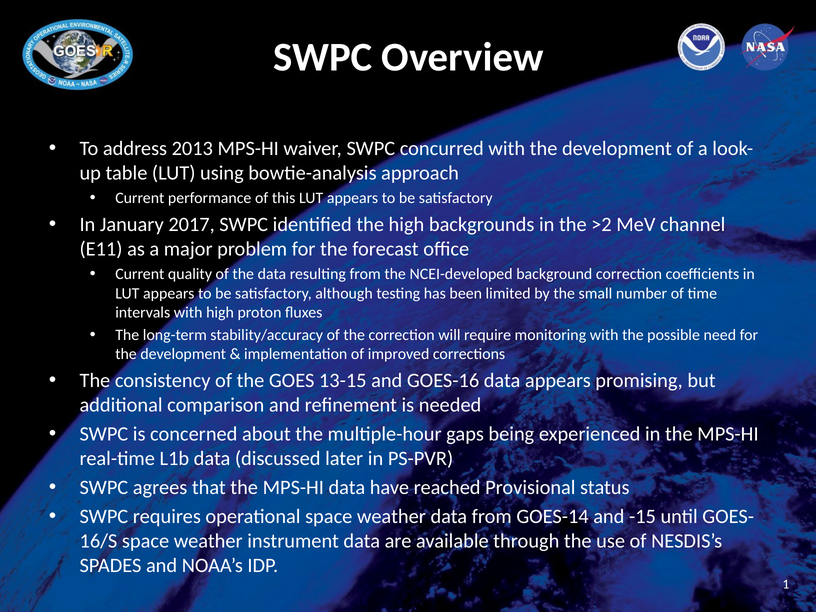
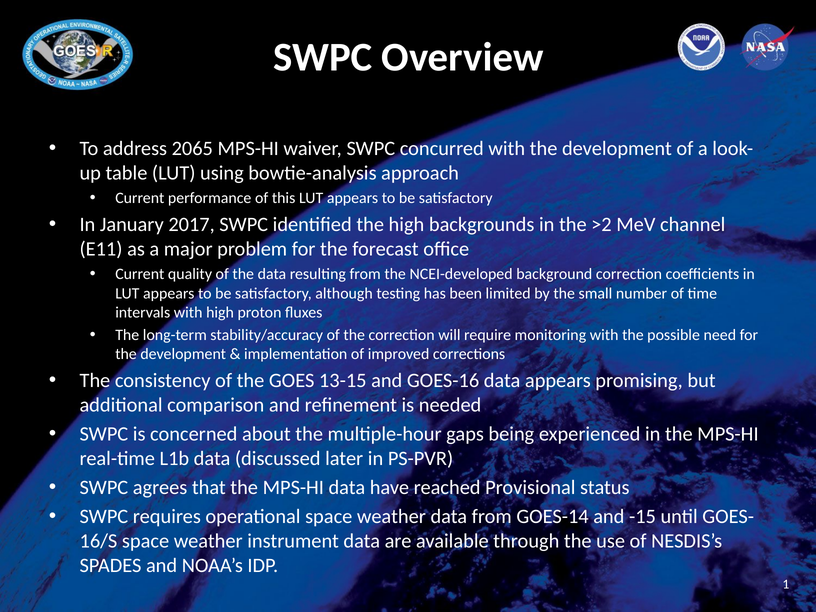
2013: 2013 -> 2065
